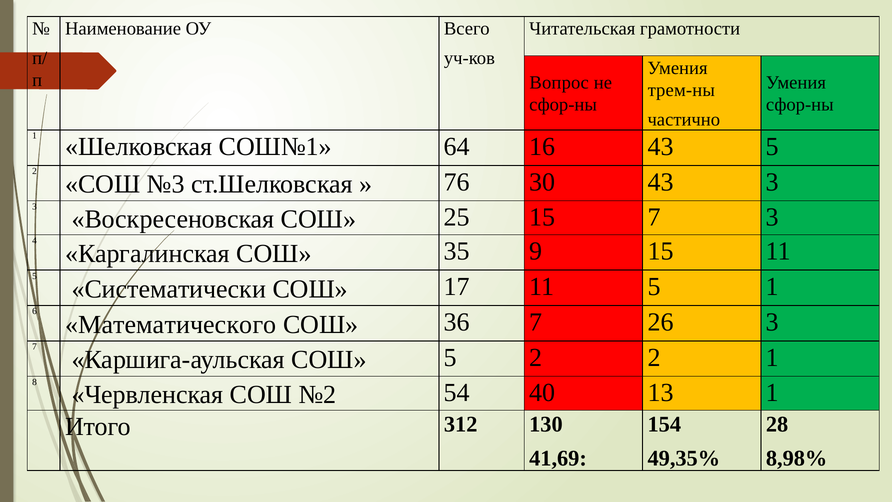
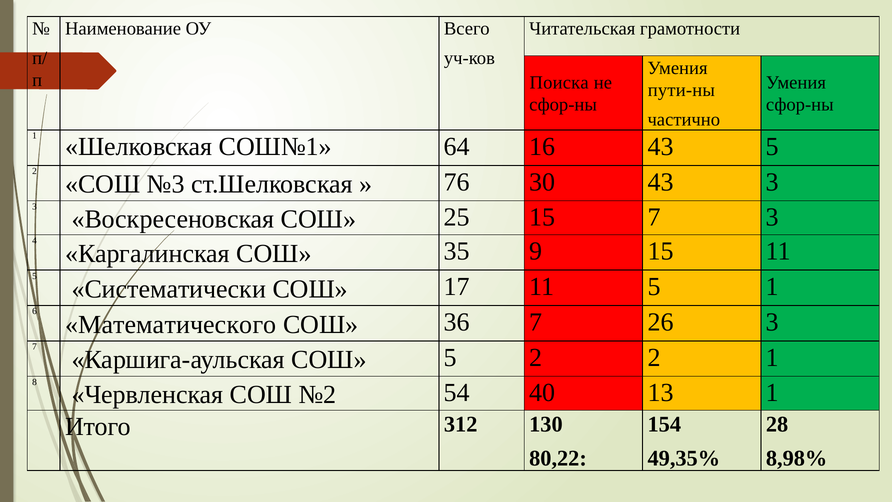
Вопрос: Вопрос -> Поиска
трем-ны: трем-ны -> пути-ны
41,69: 41,69 -> 80,22
